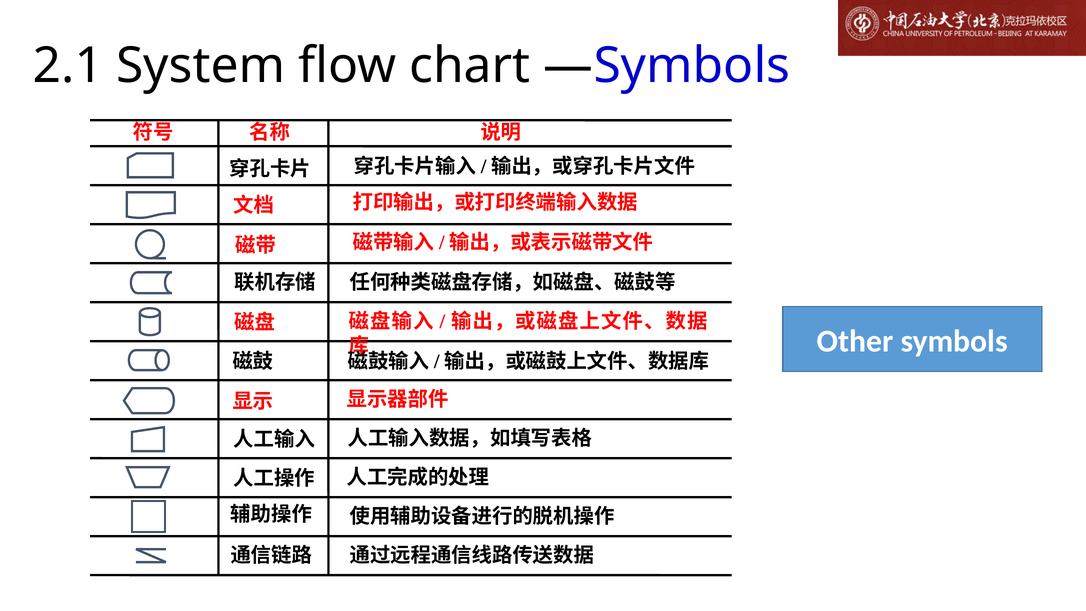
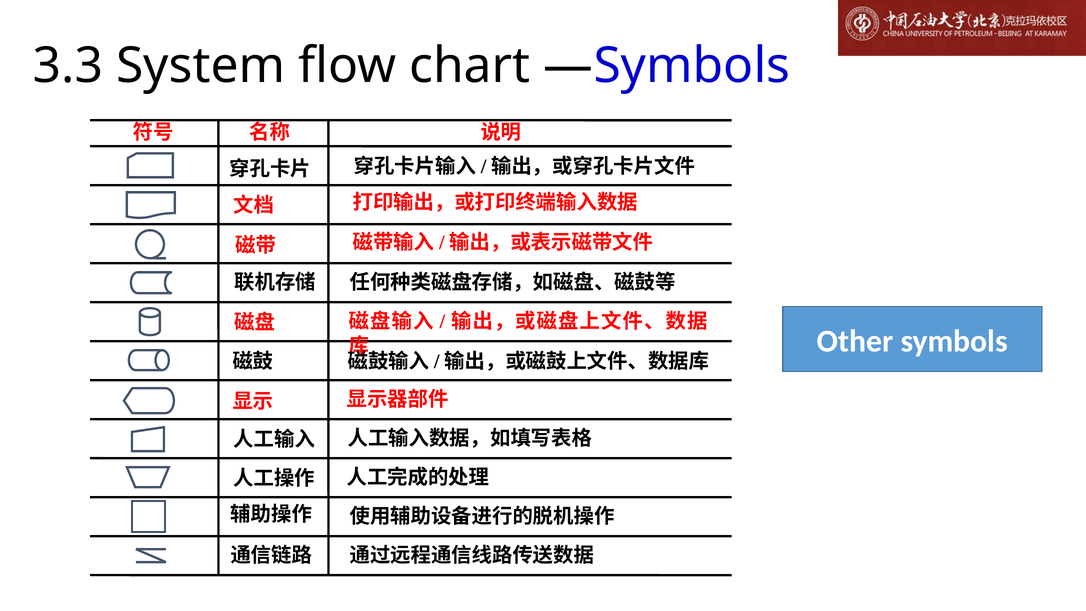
2.1: 2.1 -> 3.3
